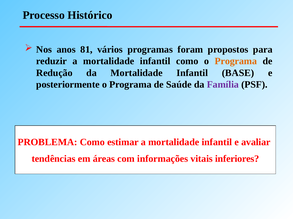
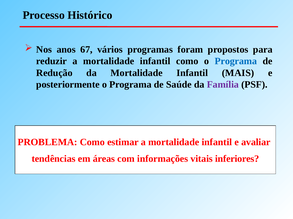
81: 81 -> 67
Programa at (236, 61) colour: orange -> blue
BASE: BASE -> MAIS
